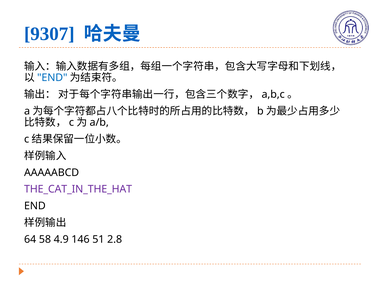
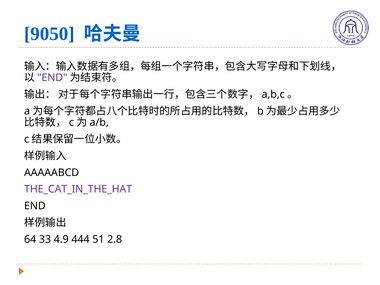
9307: 9307 -> 9050
END at (52, 78) colour: blue -> purple
58: 58 -> 33
146: 146 -> 444
